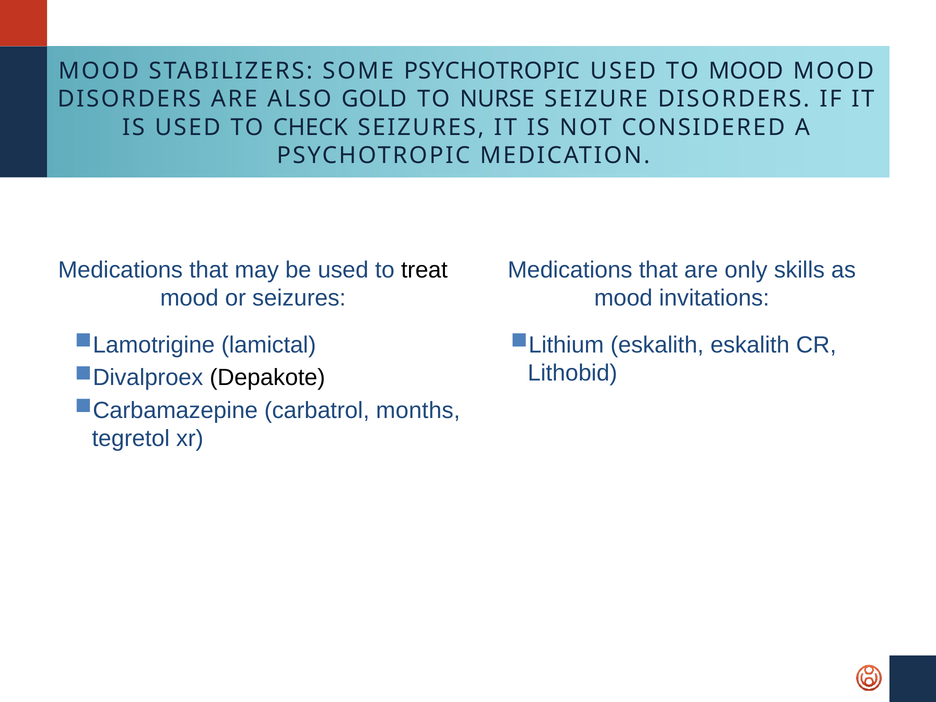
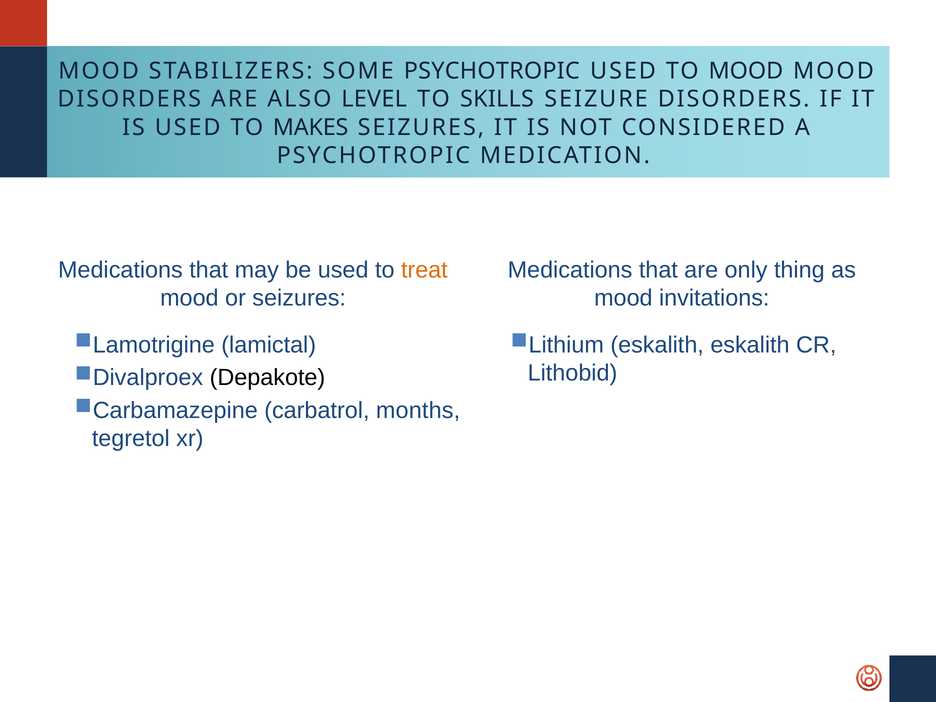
GOLD: GOLD -> LEVEL
NURSE: NURSE -> SKILLS
CHECK: CHECK -> MAKES
treat colour: black -> orange
skills: skills -> thing
